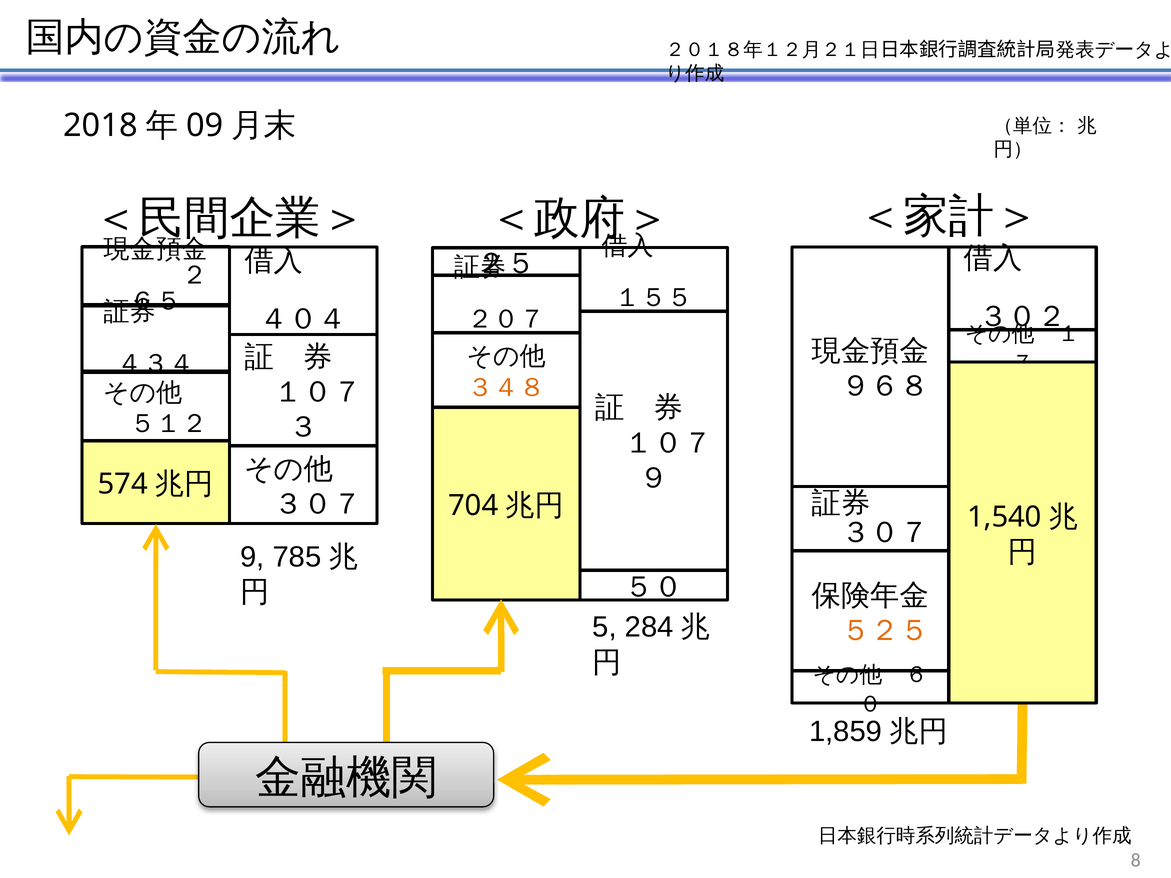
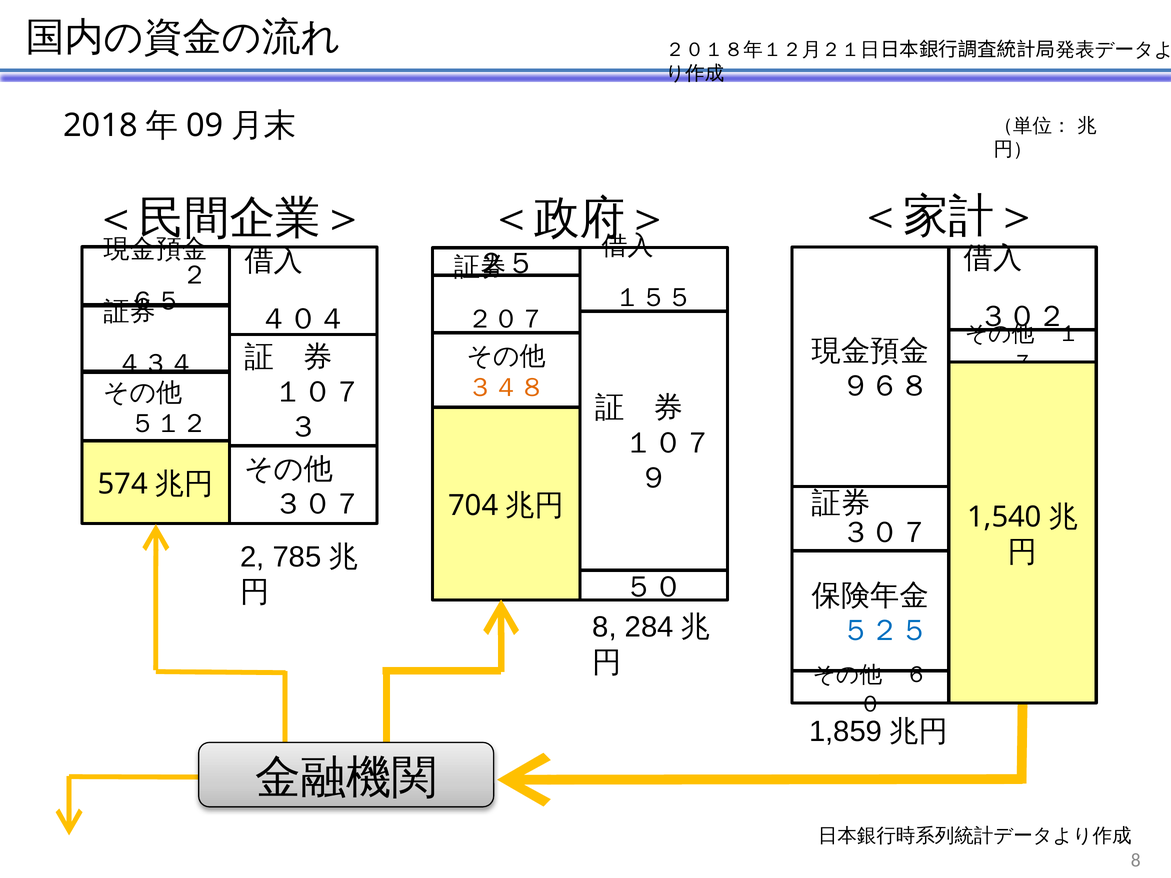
9: 9 -> 2
5 at (605, 627): 5 -> 8
５２５ colour: orange -> blue
